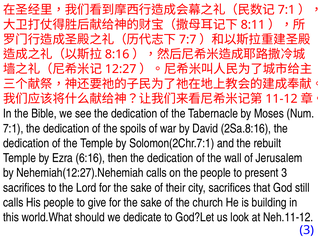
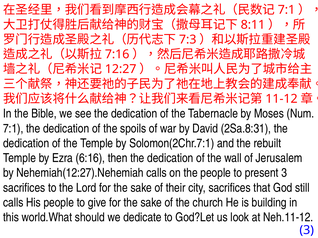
7:7: 7:7 -> 7:3
8:16: 8:16 -> 7:16
2Sa.8:16: 2Sa.8:16 -> 2Sa.8:31
